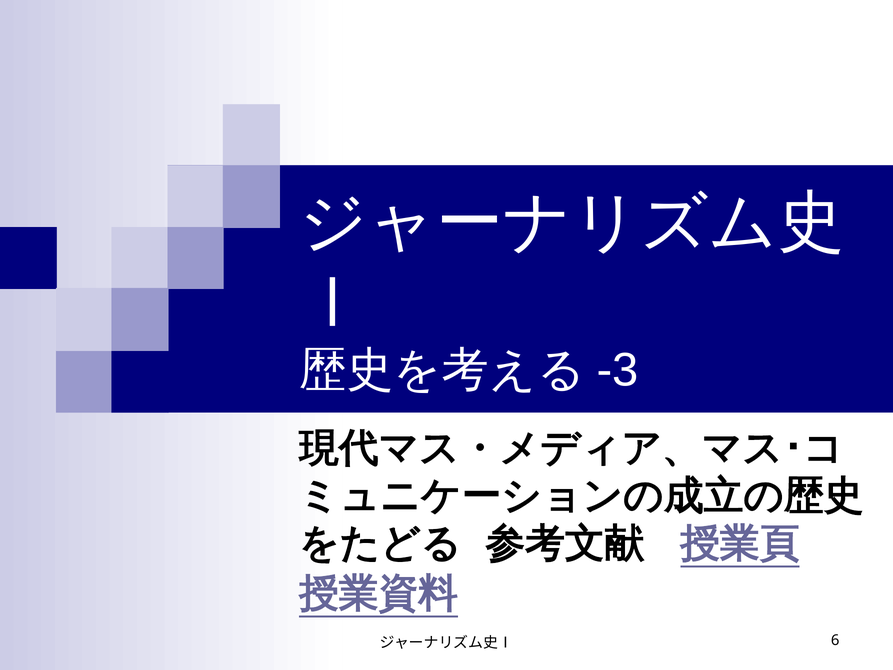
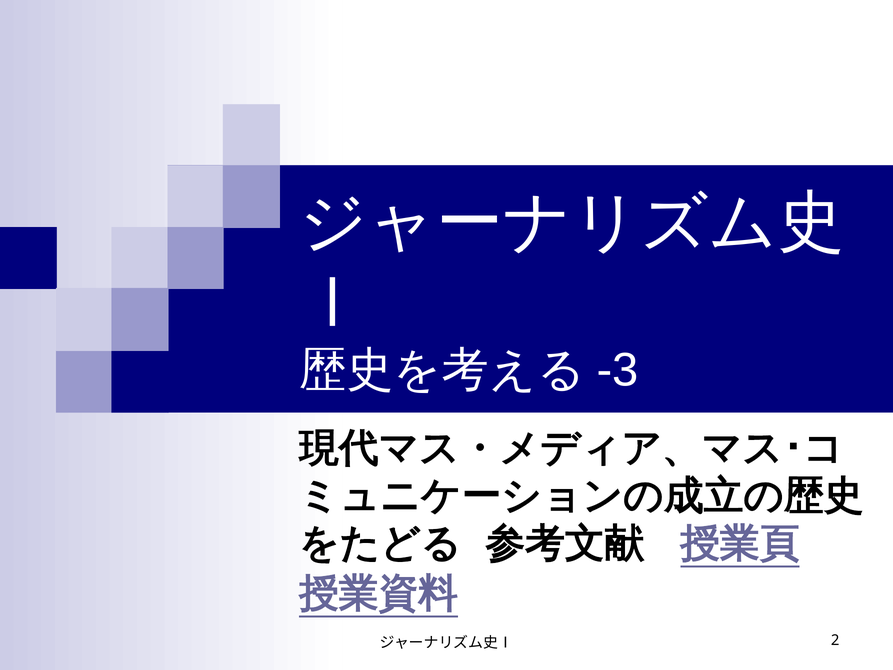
6: 6 -> 2
